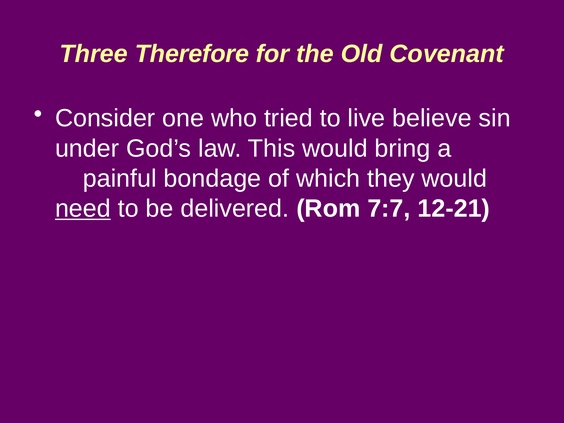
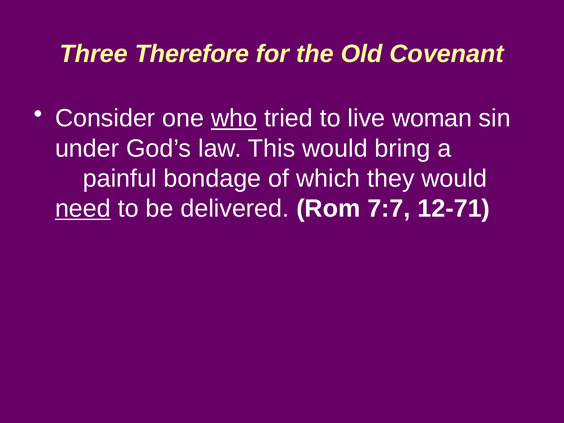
who underline: none -> present
believe: believe -> woman
12-21: 12-21 -> 12-71
